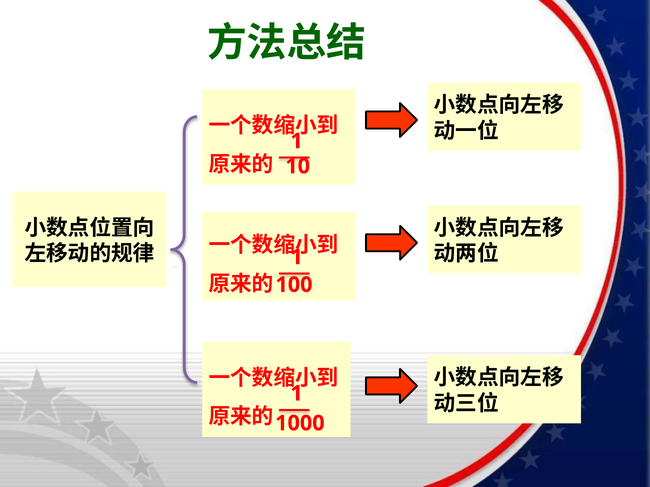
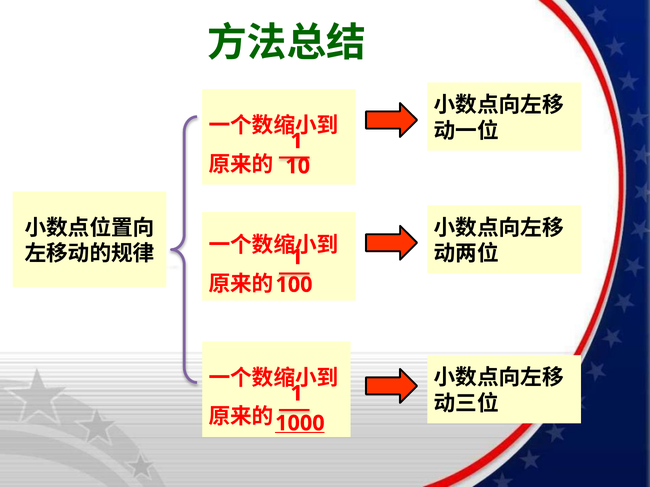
1000 underline: none -> present
